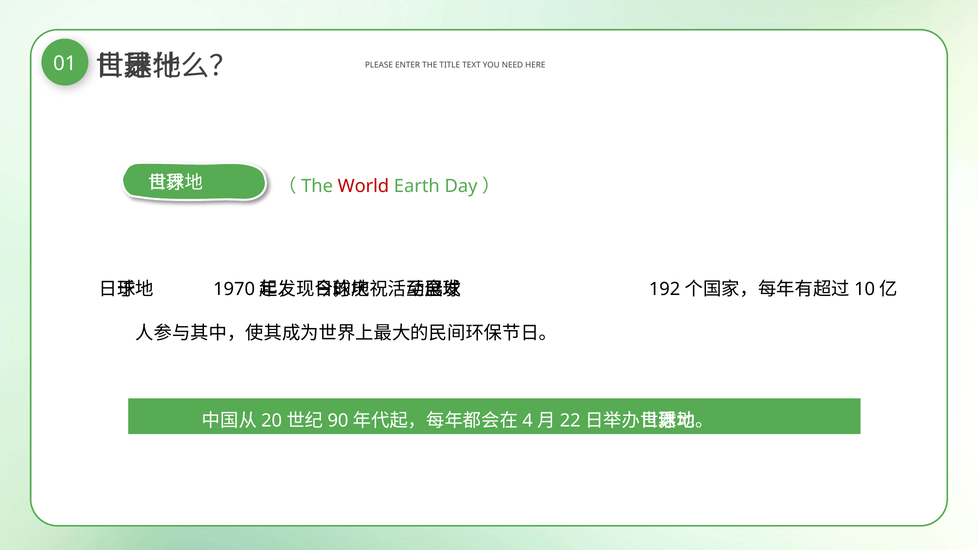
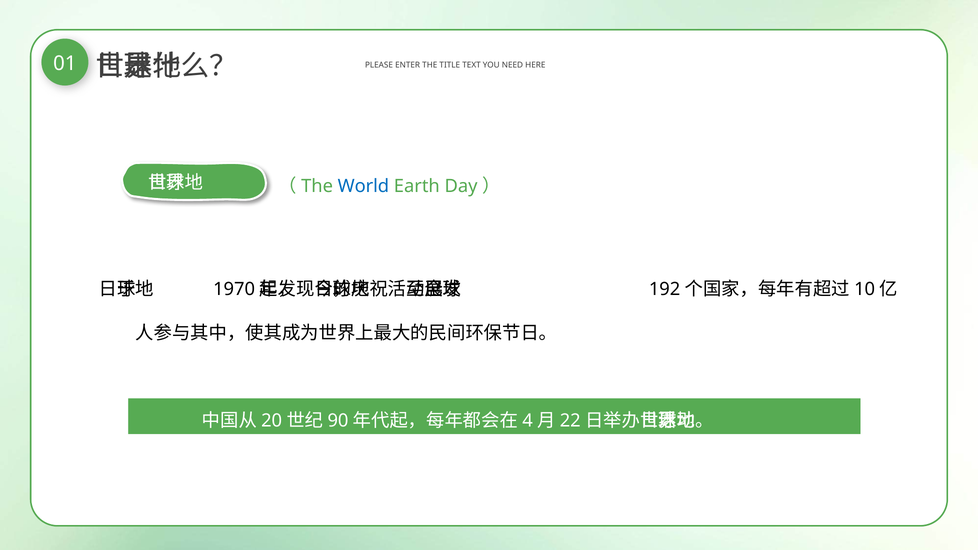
World colour: red -> blue
